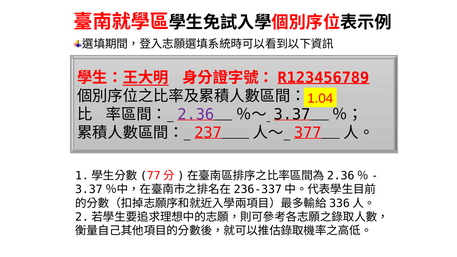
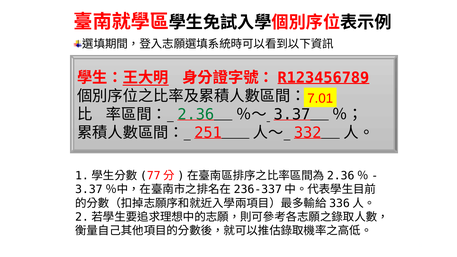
1.04: 1.04 -> 7.01
2.36 colour: purple -> green
237: 237 -> 251
377: 377 -> 332
